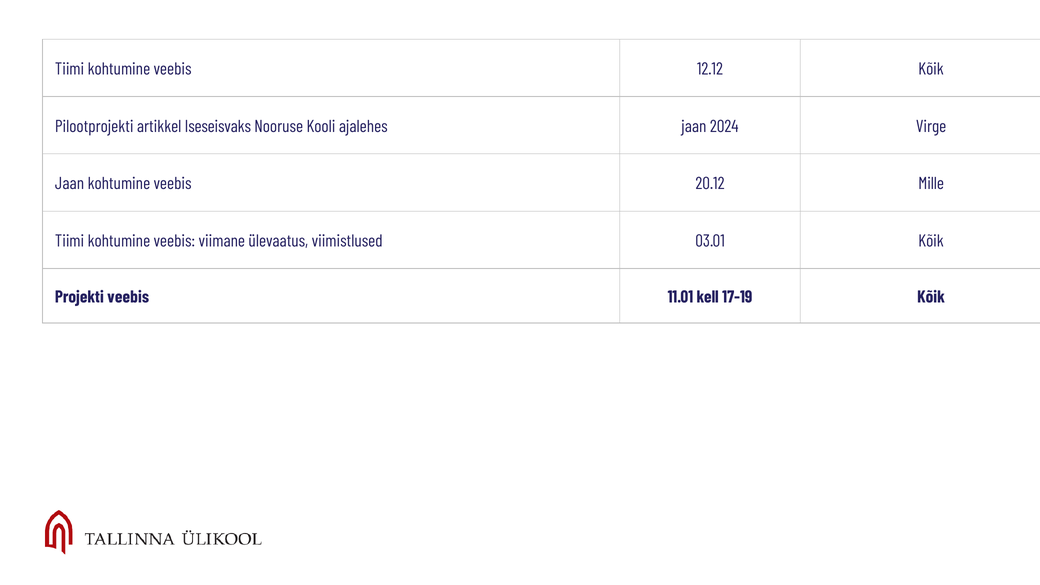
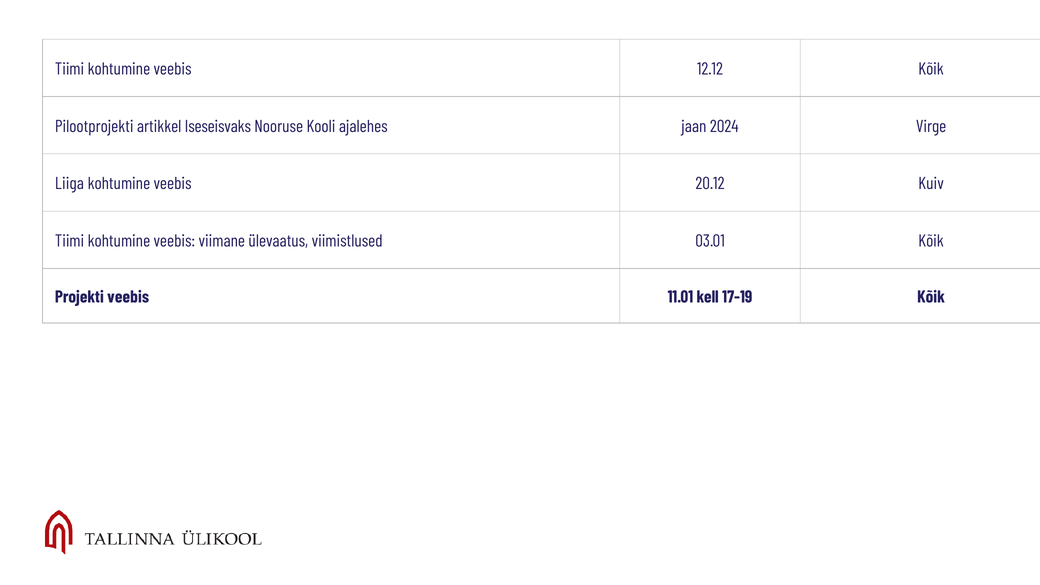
Jaan at (70, 184): Jaan -> Liiga
Mille: Mille -> Kuiv
